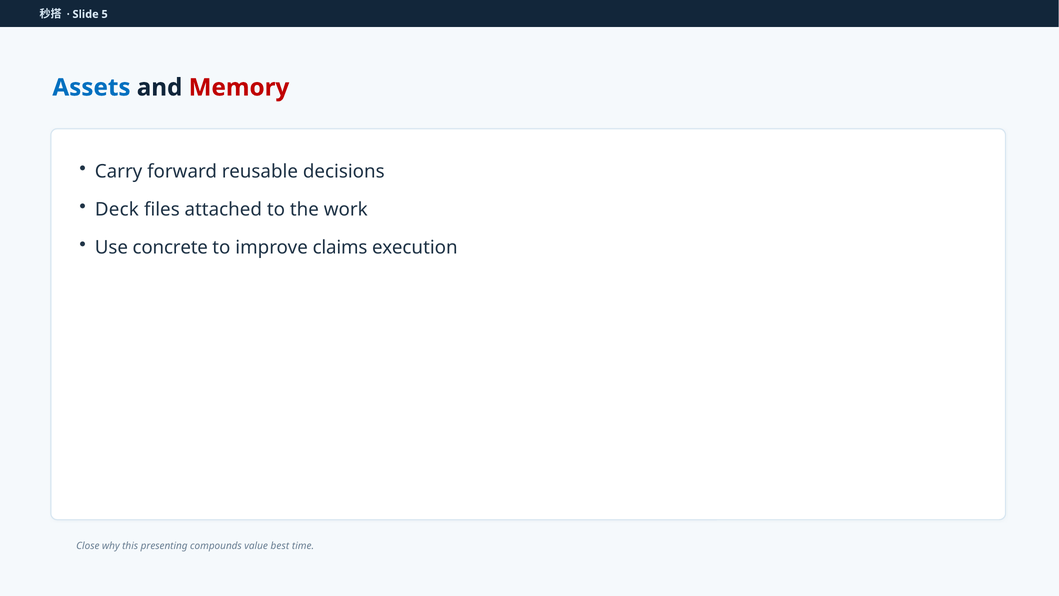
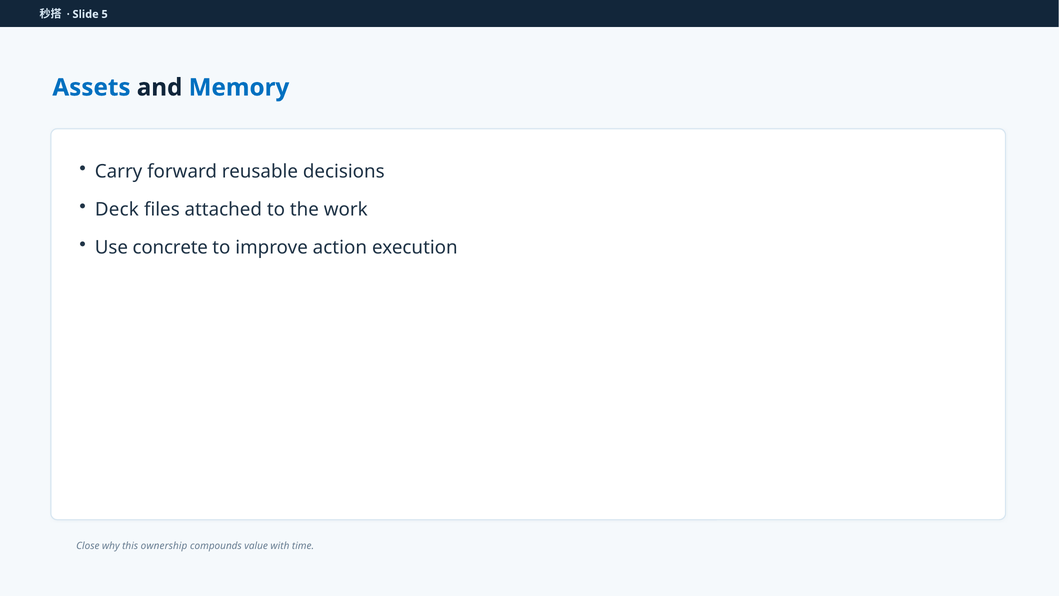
Memory colour: red -> blue
claims: claims -> action
presenting: presenting -> ownership
best: best -> with
